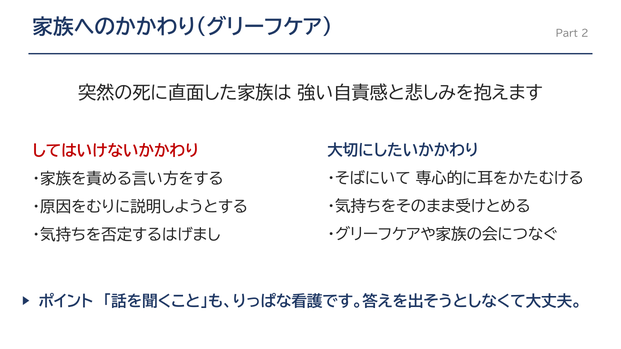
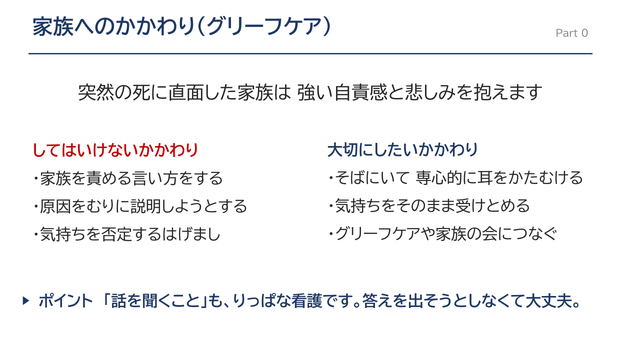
2: 2 -> 0
